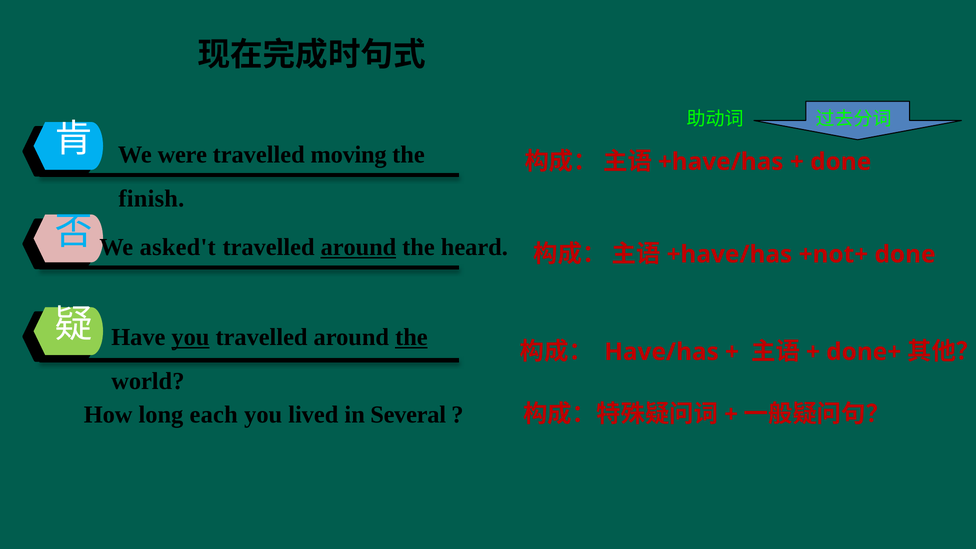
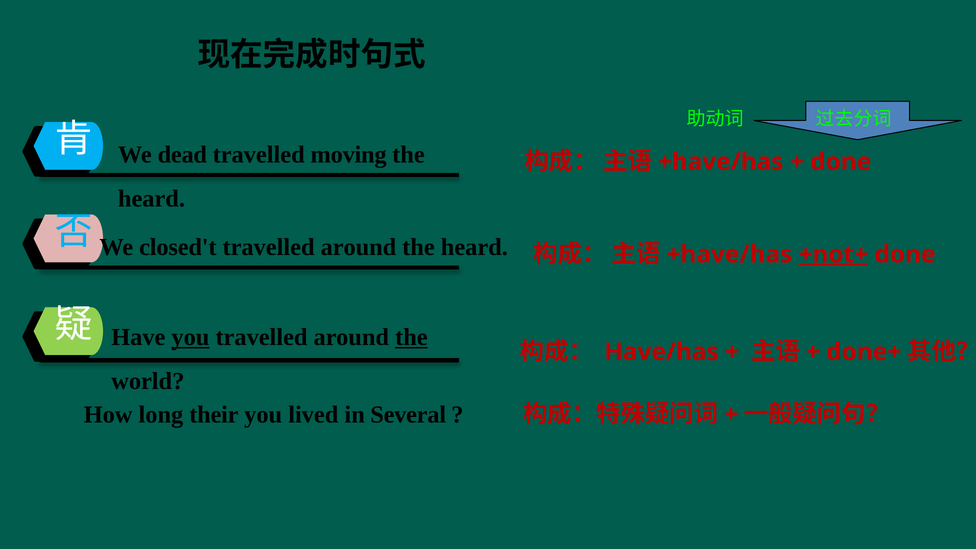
were: were -> dead
finish at (151, 199): finish -> heard
asked't: asked't -> closed't
around at (358, 247) underline: present -> none
+not+ underline: none -> present
each: each -> their
